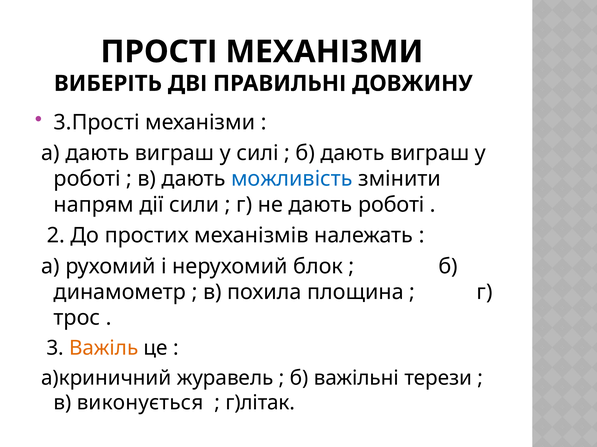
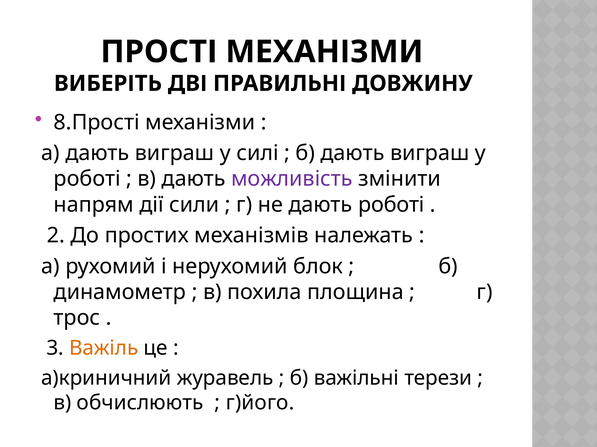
3.Прості: 3.Прості -> 8.Прості
можливість colour: blue -> purple
виконується: виконується -> обчислюють
г)літак: г)літак -> г)його
